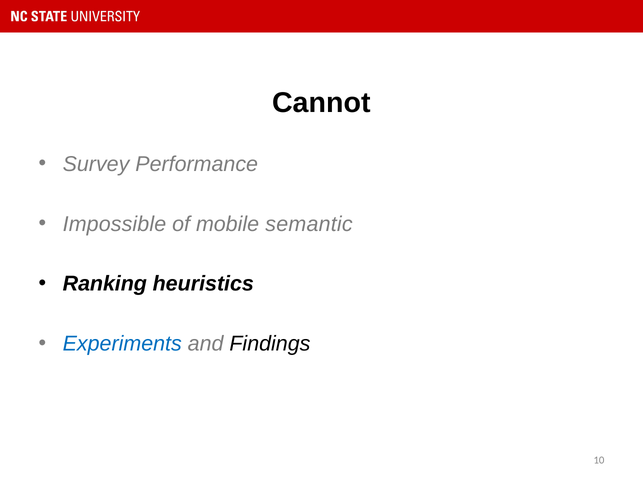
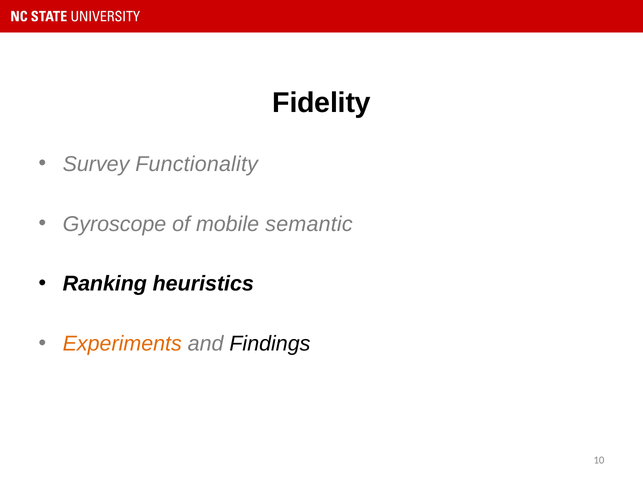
Cannot: Cannot -> Fidelity
Performance: Performance -> Functionality
Impossible: Impossible -> Gyroscope
Experiments colour: blue -> orange
